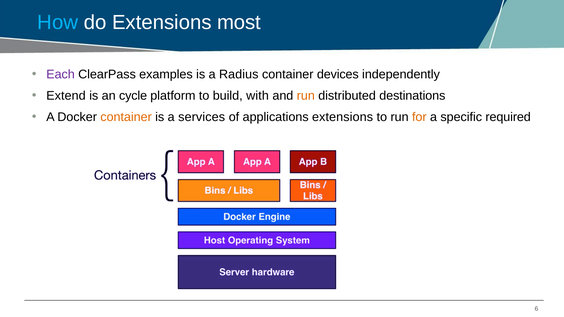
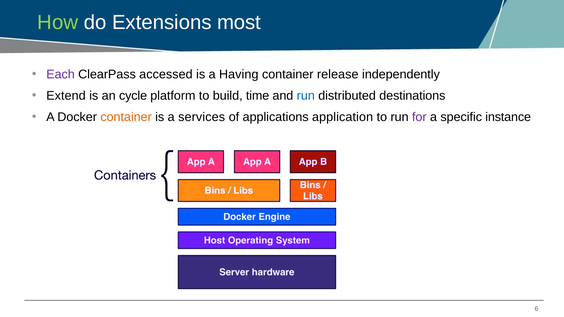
How colour: light blue -> light green
examples: examples -> accessed
Radius: Radius -> Having
devices: devices -> release
with: with -> time
run at (306, 96) colour: orange -> blue
applications extensions: extensions -> application
for colour: orange -> purple
required: required -> instance
